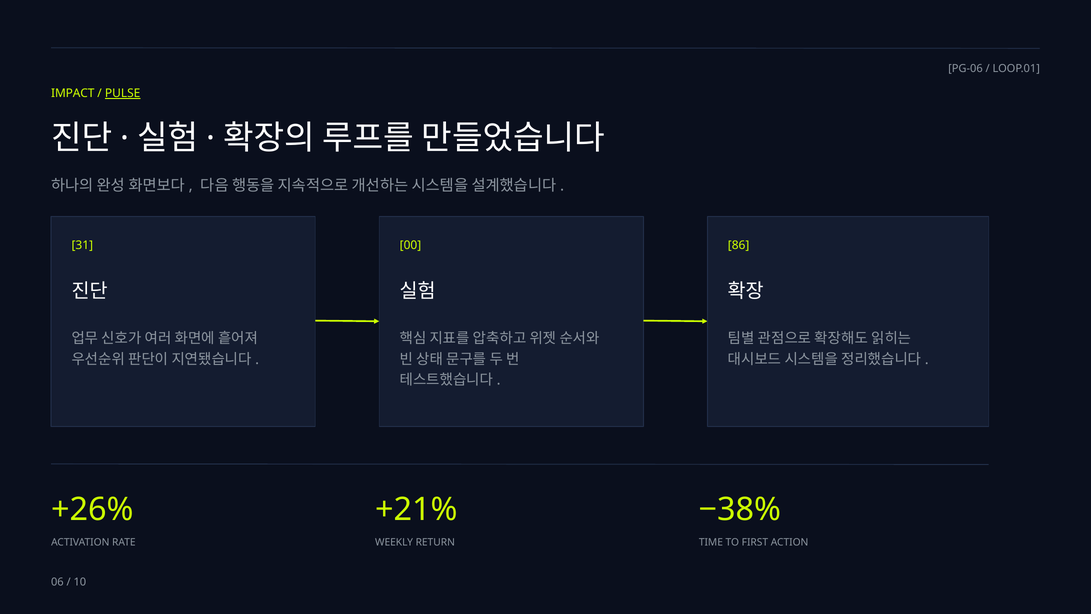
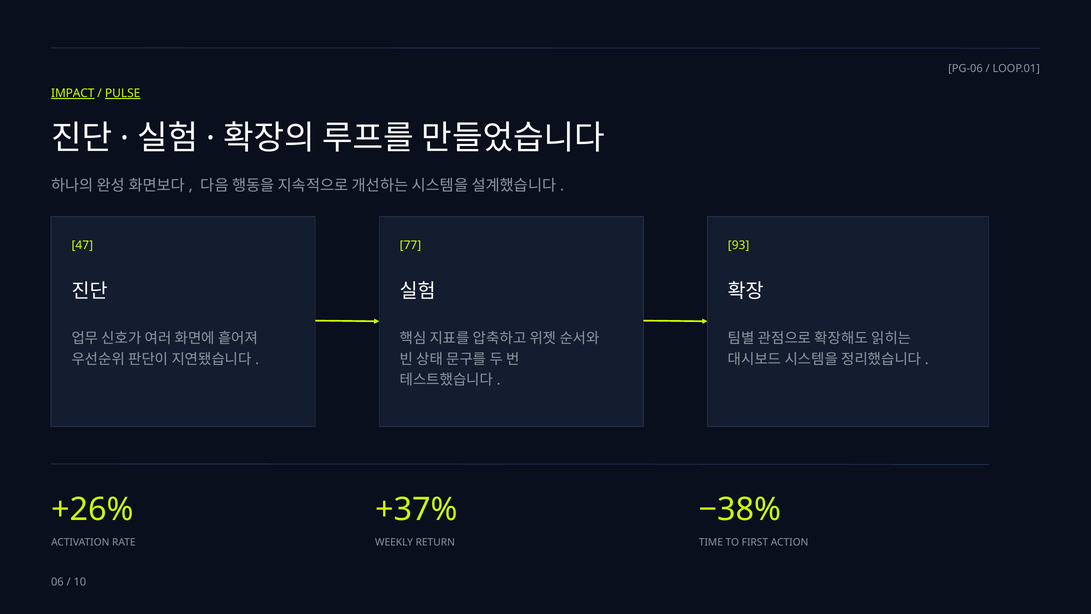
IMPACT underline: none -> present
31: 31 -> 47
00: 00 -> 77
86: 86 -> 93
+21%: +21% -> +37%
